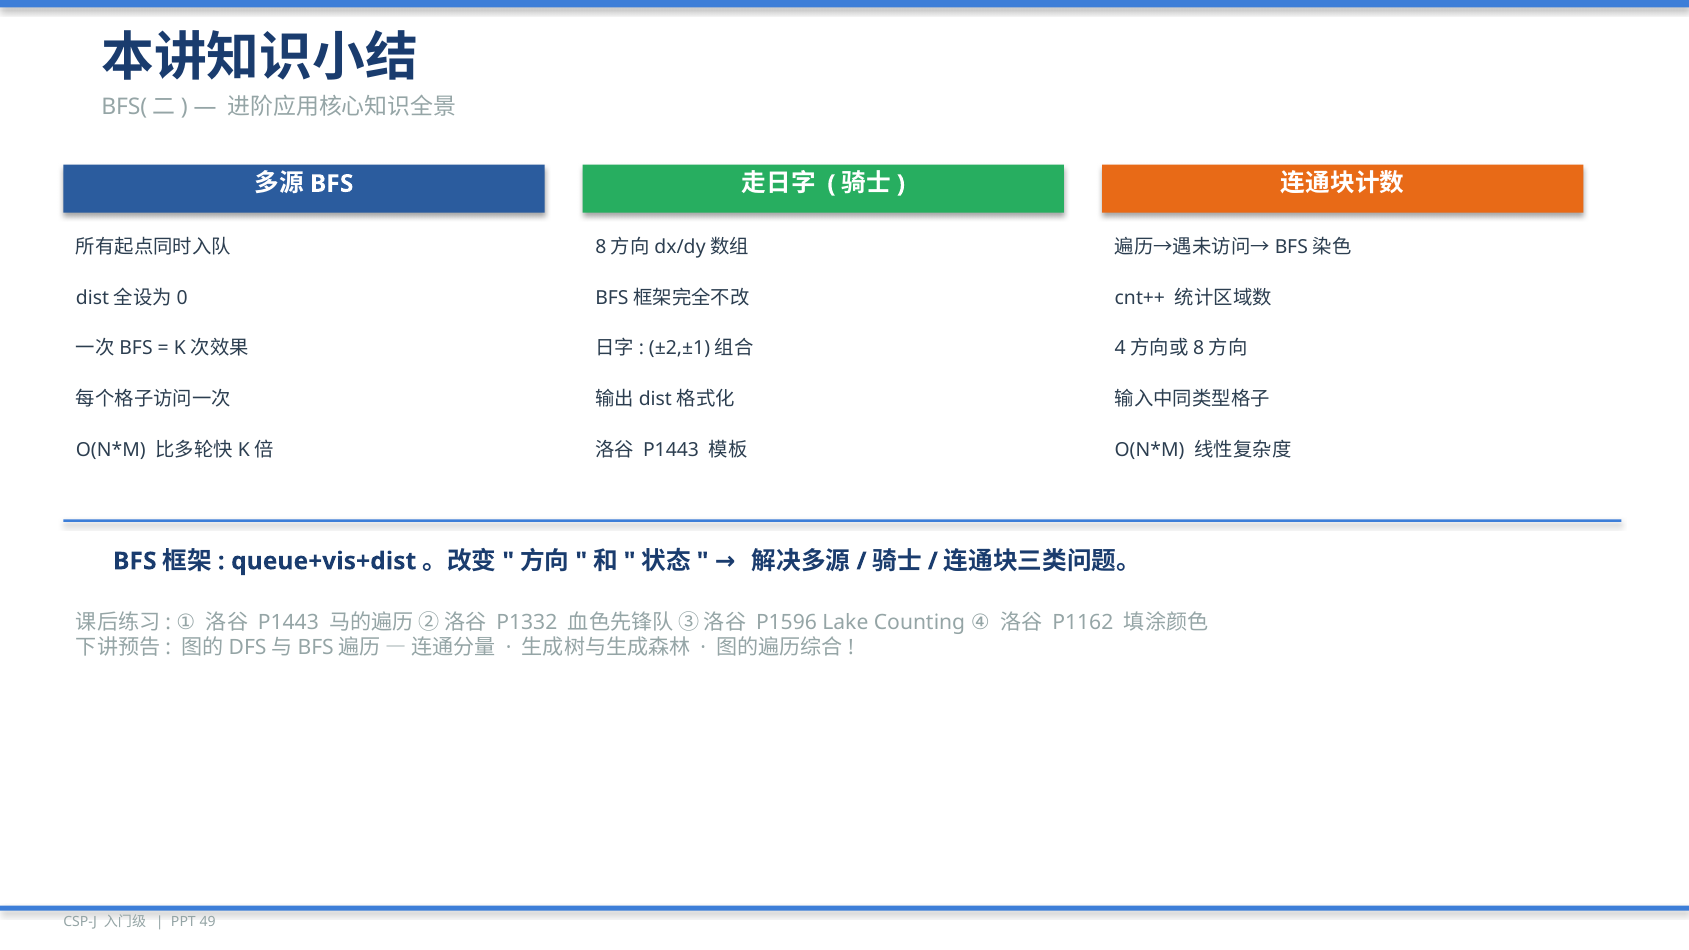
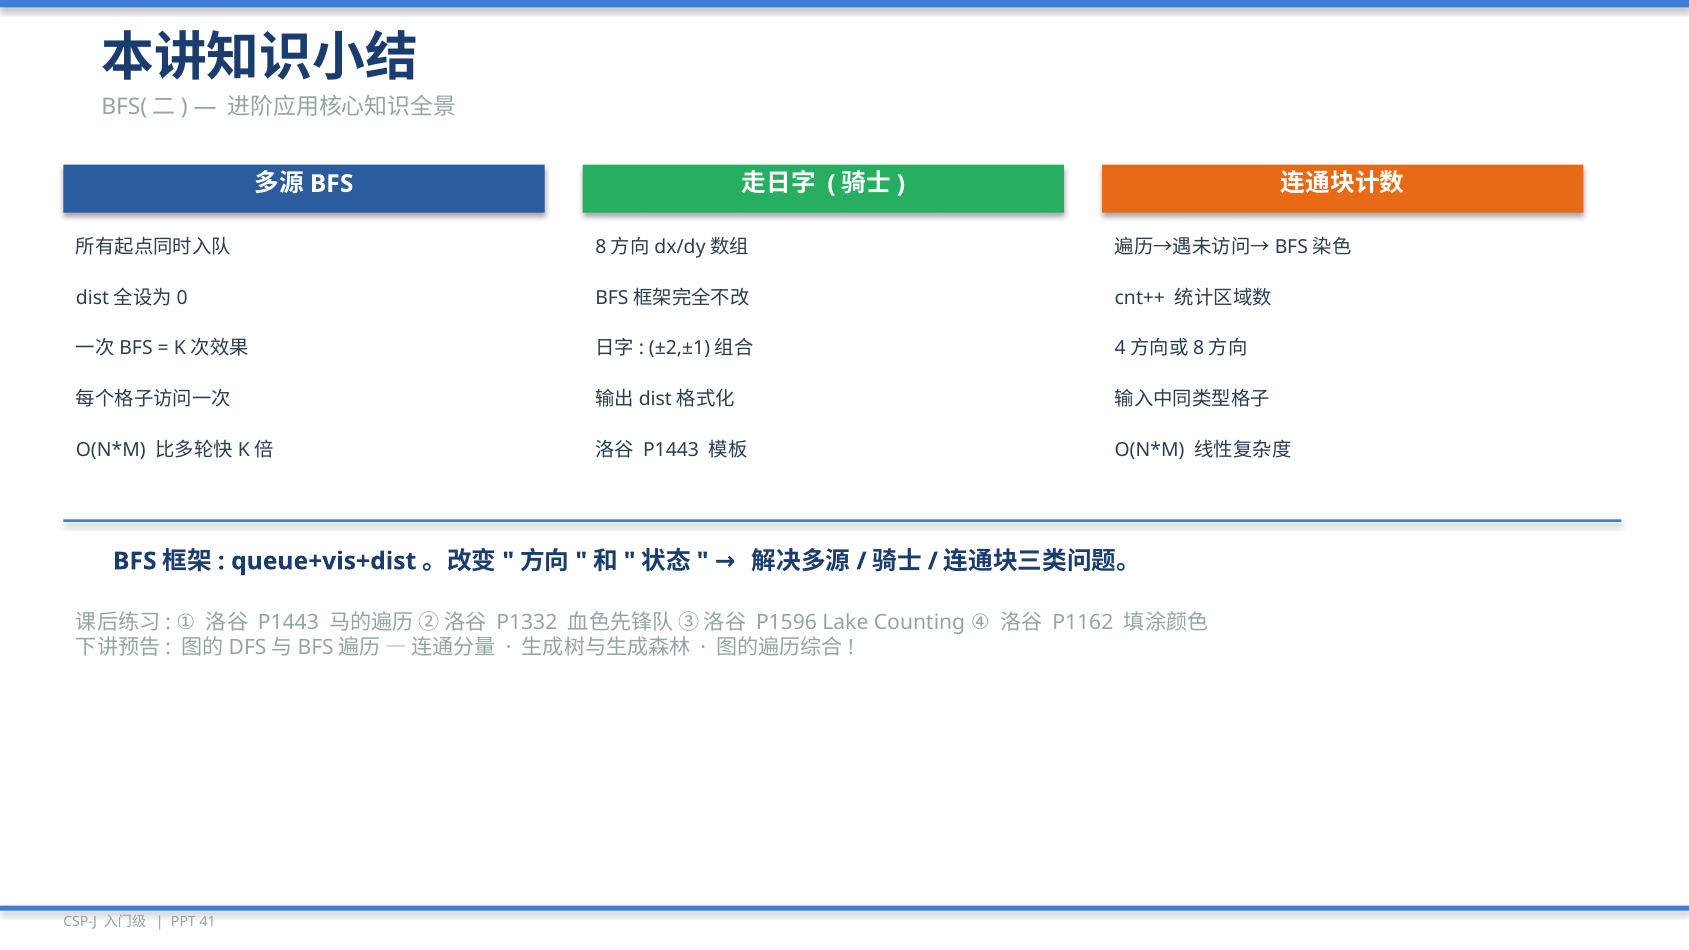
49: 49 -> 41
